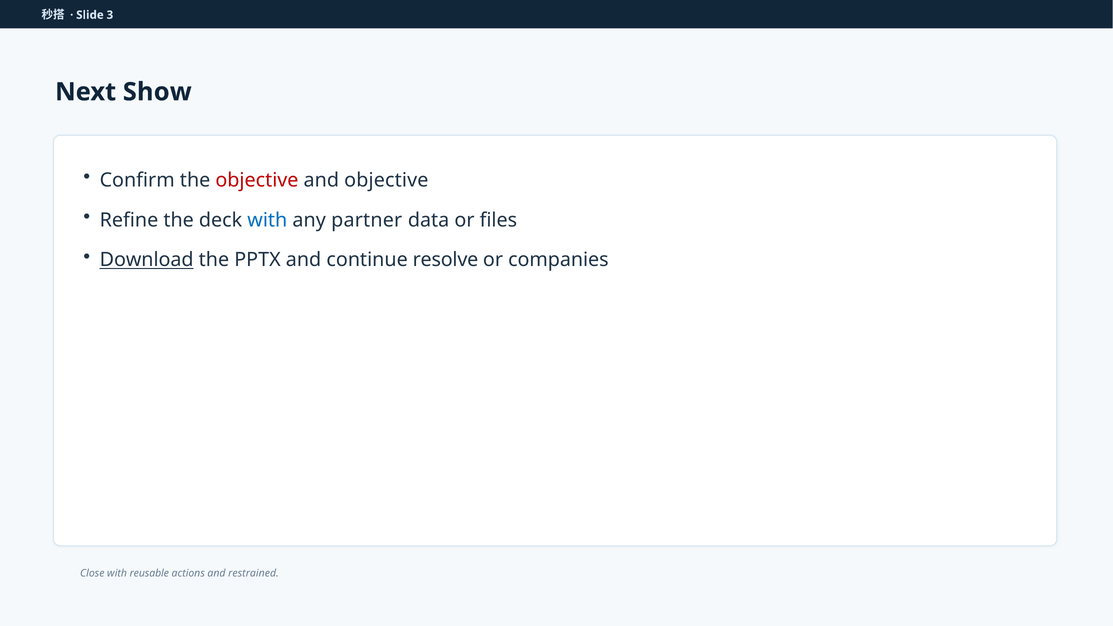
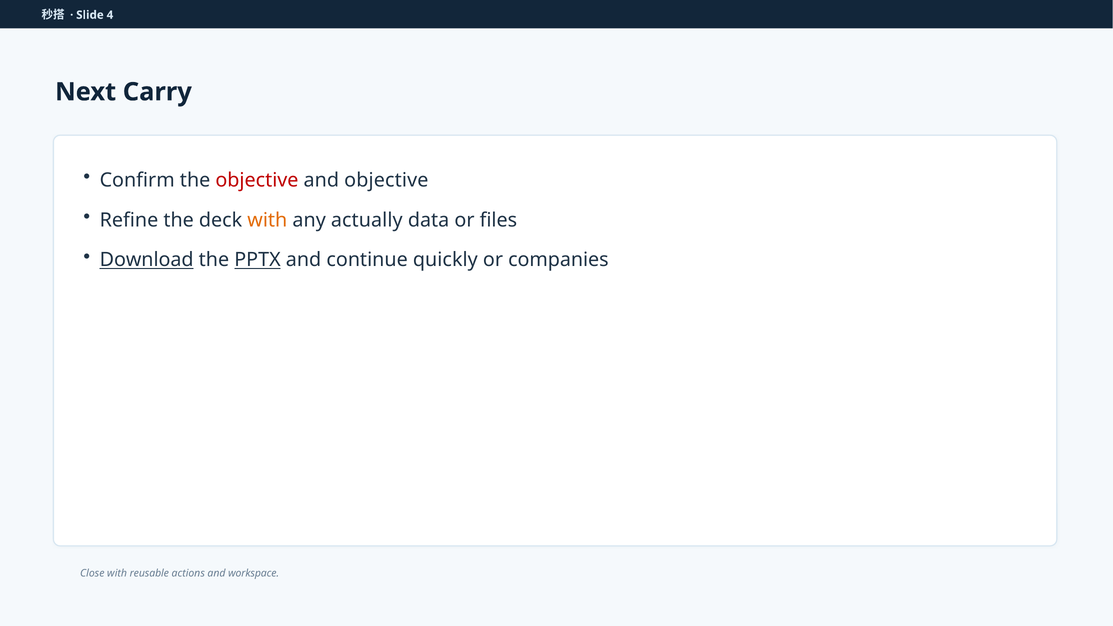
3: 3 -> 4
Show: Show -> Carry
with at (267, 220) colour: blue -> orange
partner: partner -> actually
PPTX underline: none -> present
resolve: resolve -> quickly
restrained: restrained -> workspace
